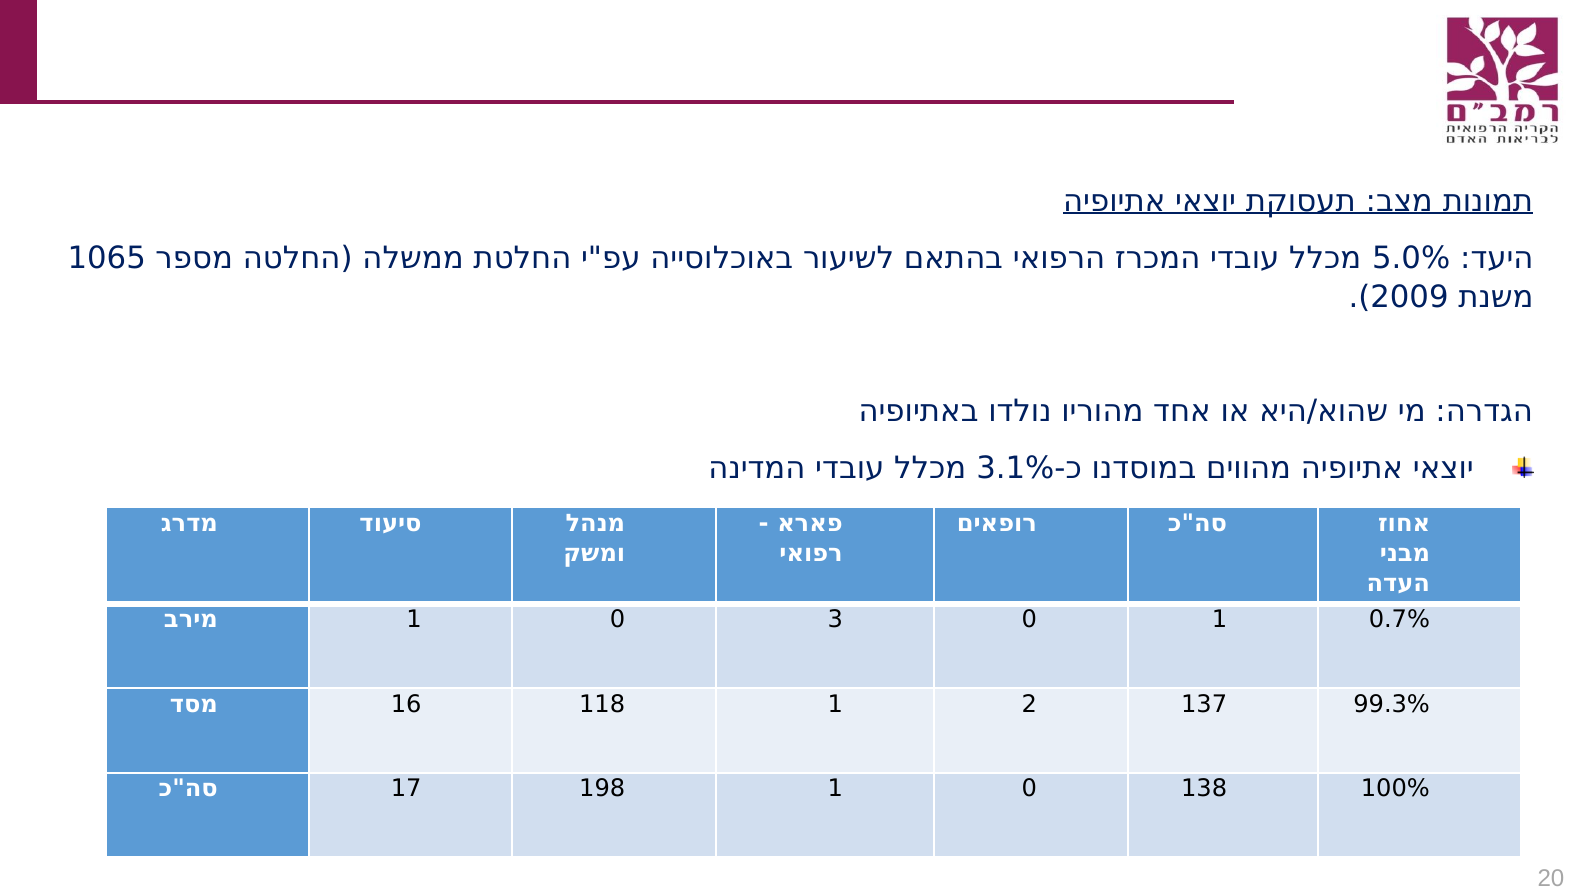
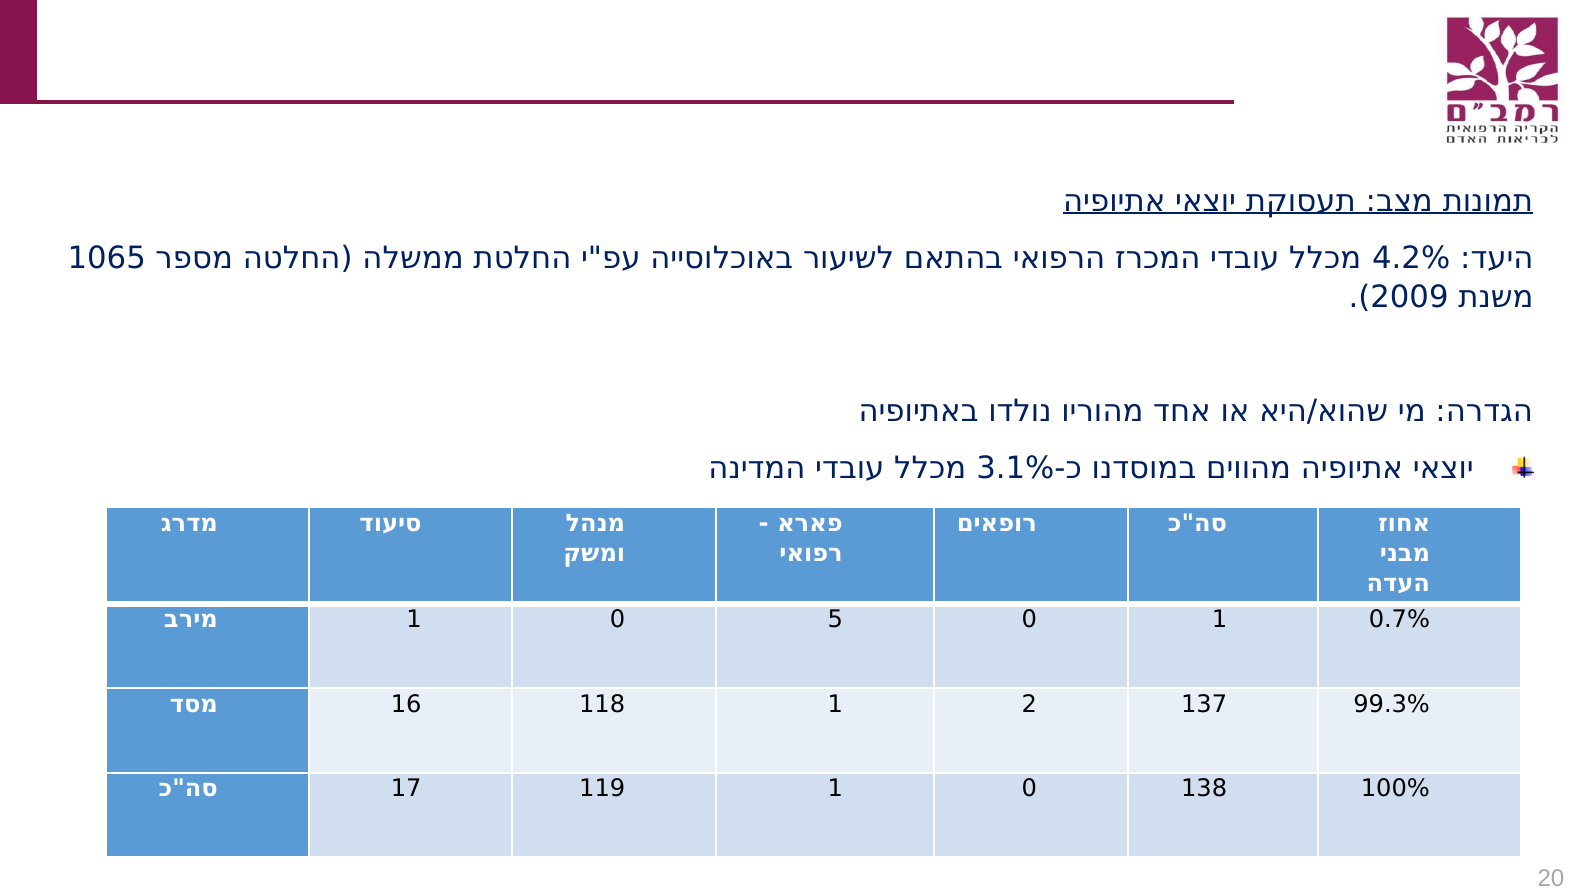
5.0%: 5.0% -> 4.2%
3: 3 -> 5
198: 198 -> 119
